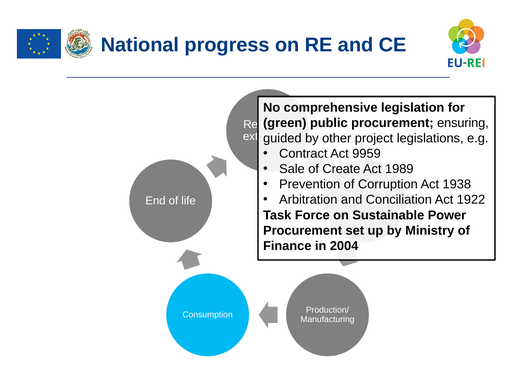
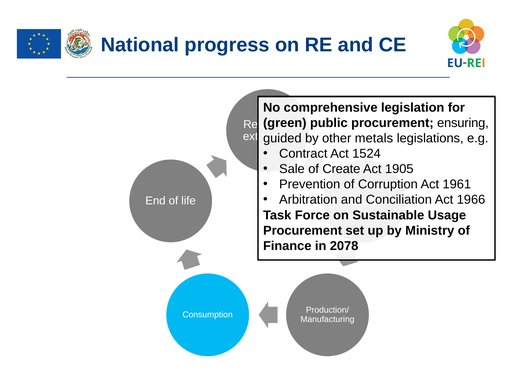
project: project -> metals
9959: 9959 -> 1524
1989: 1989 -> 1905
1938: 1938 -> 1961
1922: 1922 -> 1966
Power: Power -> Usage
2004: 2004 -> 2078
